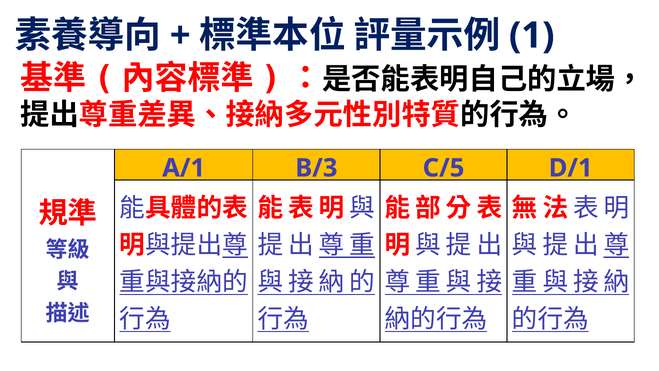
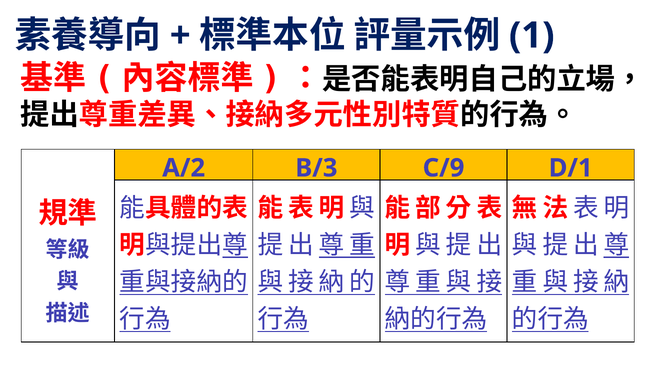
A/1: A/1 -> A/2
C/5: C/5 -> C/9
